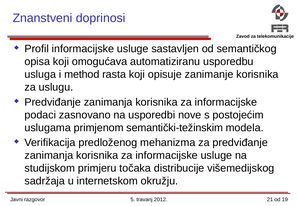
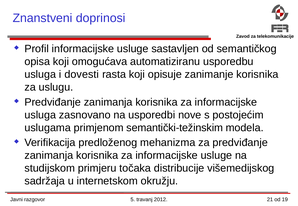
method: method -> dovesti
podaci at (40, 115): podaci -> usluga
